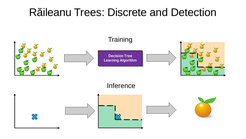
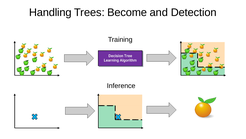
Răileanu: Răileanu -> Handling
Discrete: Discrete -> Become
